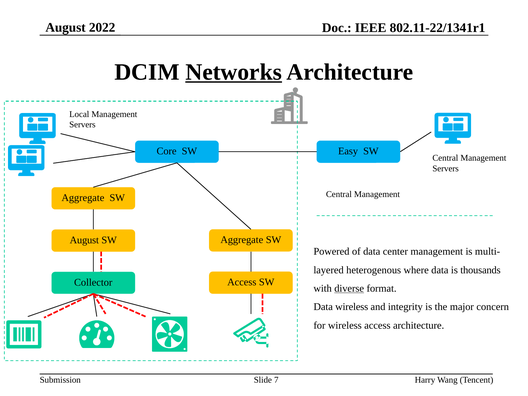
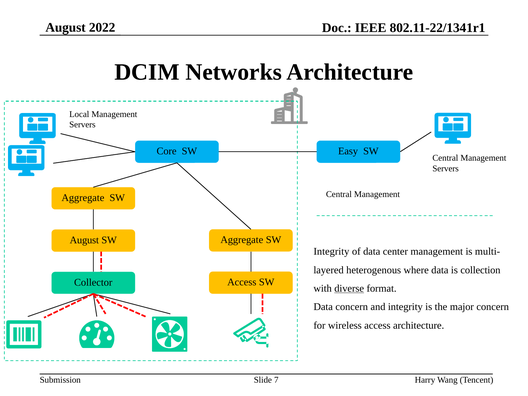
Networks underline: present -> none
Powered at (331, 251): Powered -> Integrity
thousands: thousands -> collection
Data wireless: wireless -> concern
